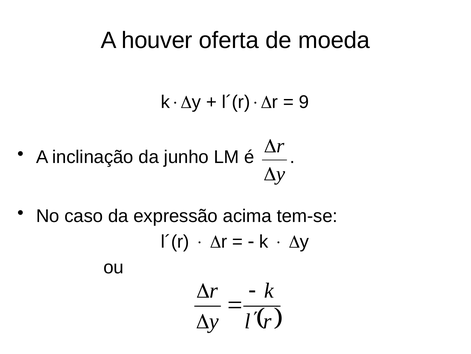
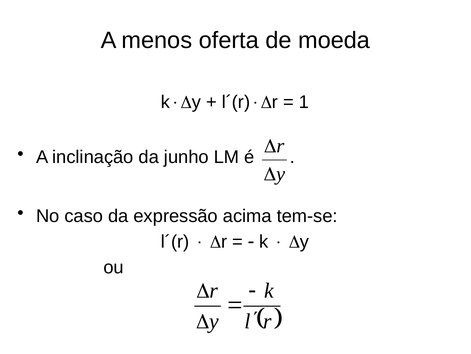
houver: houver -> menos
9: 9 -> 1
